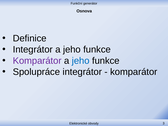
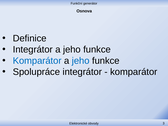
Komparátor at (37, 61) colour: purple -> blue
